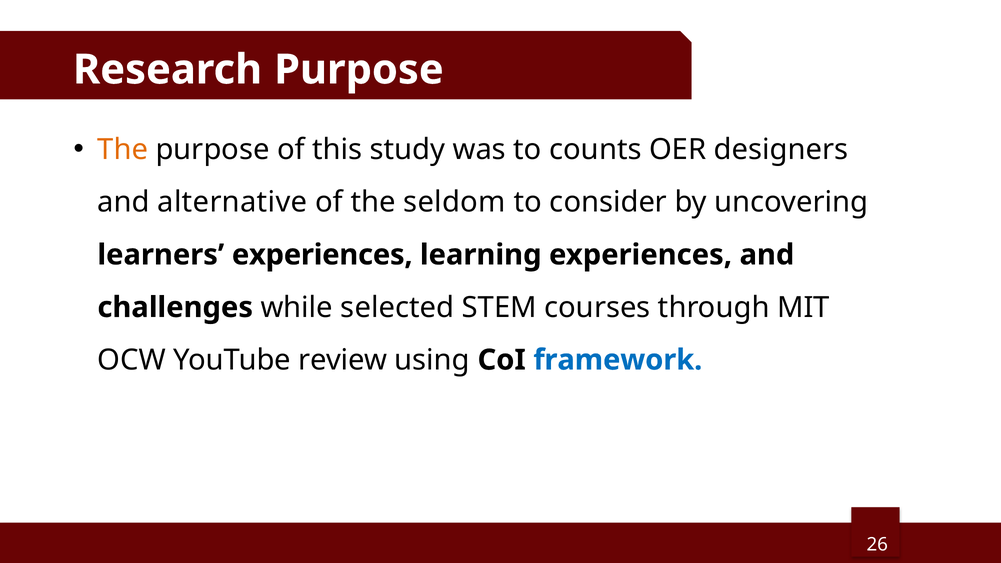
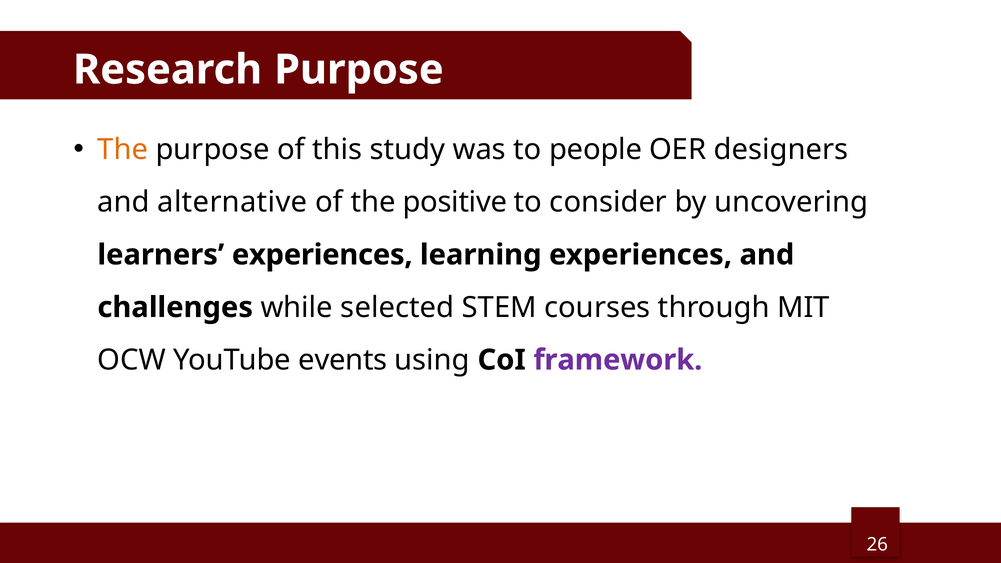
counts: counts -> people
seldom: seldom -> positive
review: review -> events
framework colour: blue -> purple
